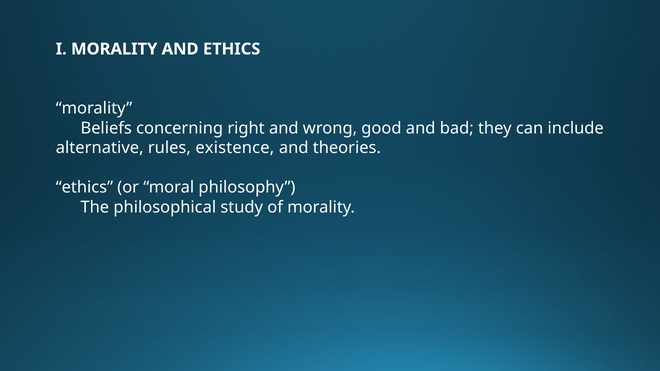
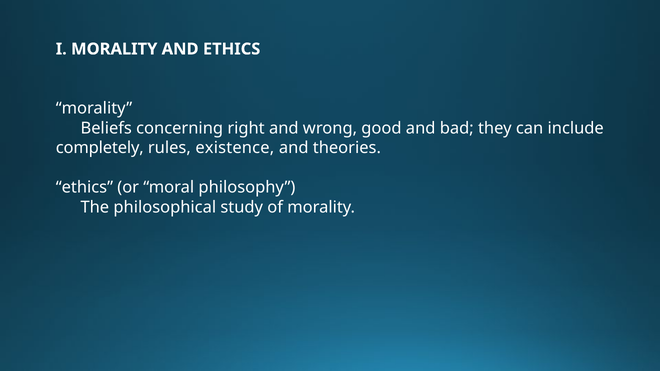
alternative: alternative -> completely
